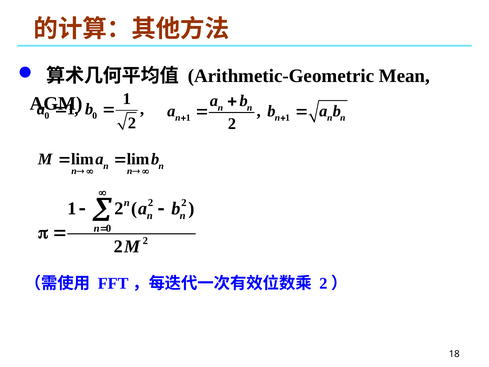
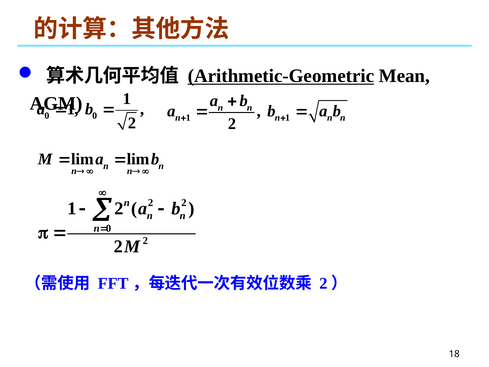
Arithmetic-Geometric underline: none -> present
